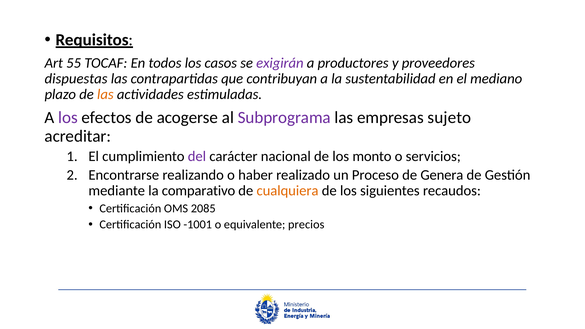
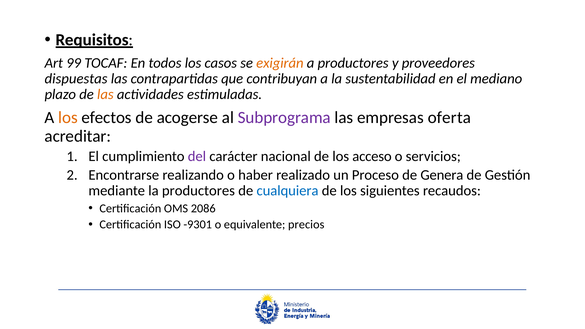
55: 55 -> 99
exigirán colour: purple -> orange
los at (68, 118) colour: purple -> orange
sujeto: sujeto -> oferta
monto: monto -> acceso
la comparativo: comparativo -> productores
cualquiera colour: orange -> blue
2085: 2085 -> 2086
-1001: -1001 -> -9301
